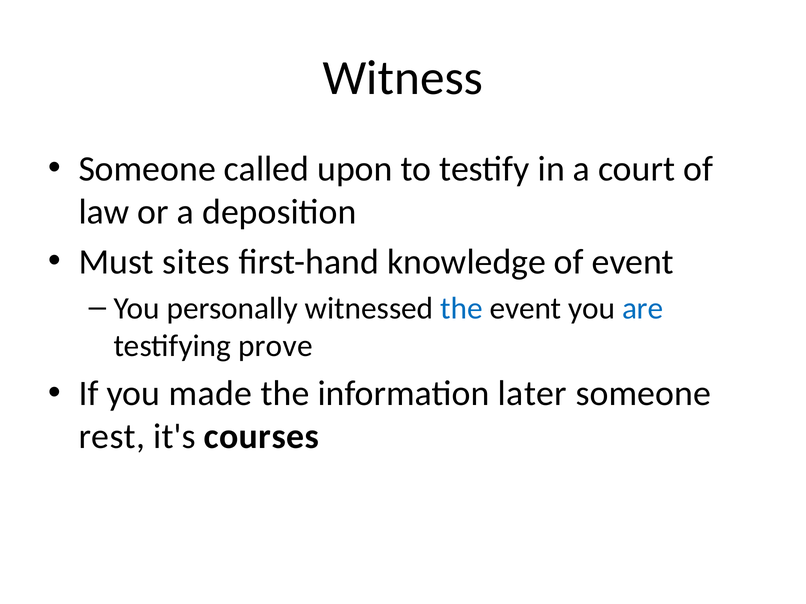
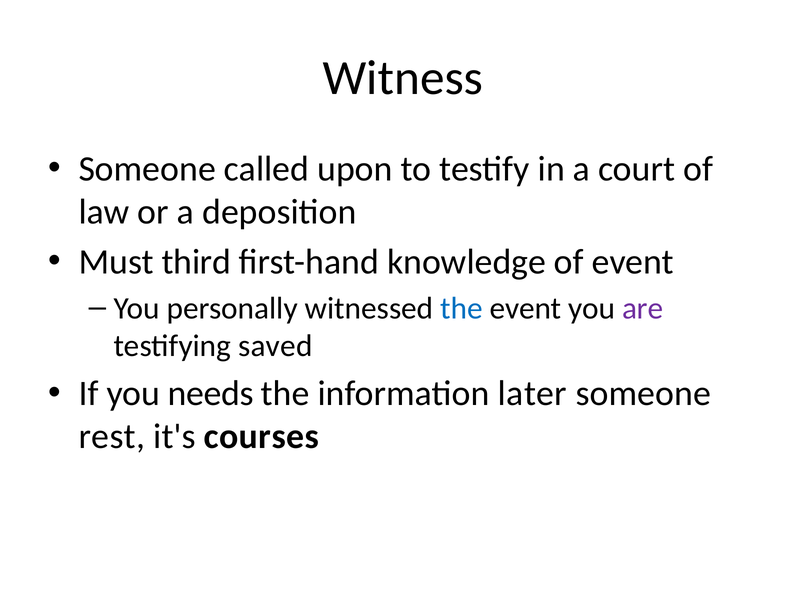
sites: sites -> third
are colour: blue -> purple
prove: prove -> saved
made: made -> needs
